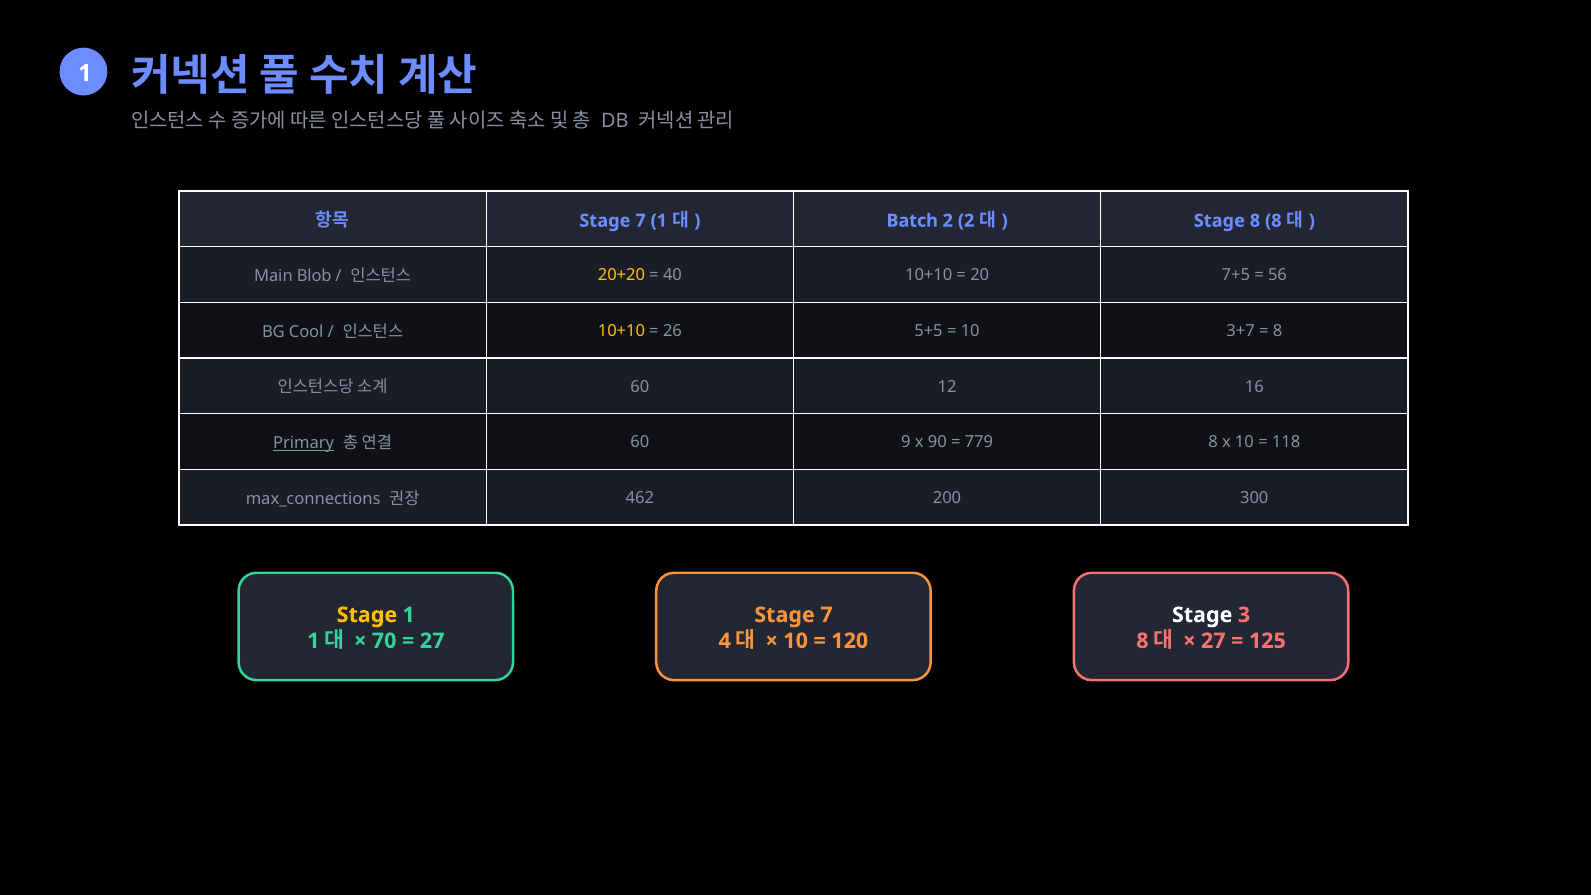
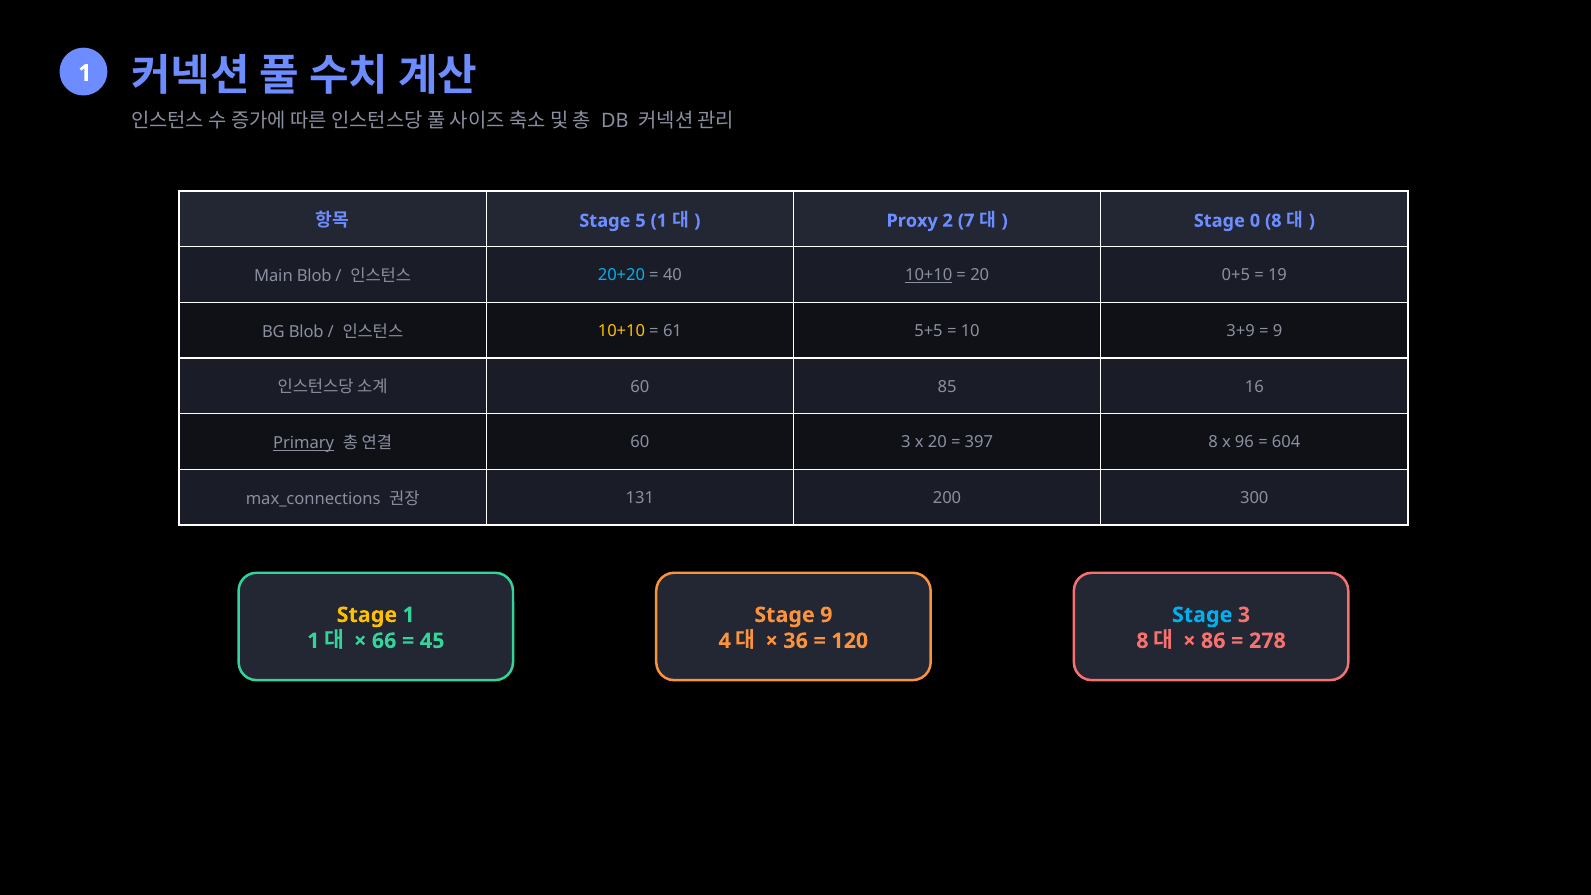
7 at (640, 221): 7 -> 5
Batch: Batch -> Proxy
2 2: 2 -> 7
Stage 8: 8 -> 0
20+20 colour: yellow -> light blue
10+10 at (929, 275) underline: none -> present
7+5: 7+5 -> 0+5
56: 56 -> 19
BG Cool: Cool -> Blob
26: 26 -> 61
3+7: 3+7 -> 3+9
8 at (1278, 331): 8 -> 9
12: 12 -> 85
60 9: 9 -> 3
x 90: 90 -> 20
779: 779 -> 397
x 10: 10 -> 96
118: 118 -> 604
462: 462 -> 131
7 at (826, 615): 7 -> 9
Stage at (1202, 615) colour: white -> light blue
70: 70 -> 66
27 at (432, 641): 27 -> 45
10 at (796, 641): 10 -> 36
27 at (1213, 641): 27 -> 86
125: 125 -> 278
